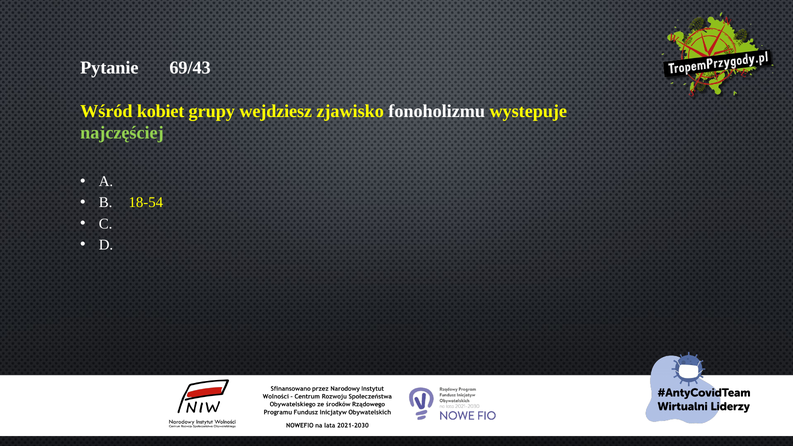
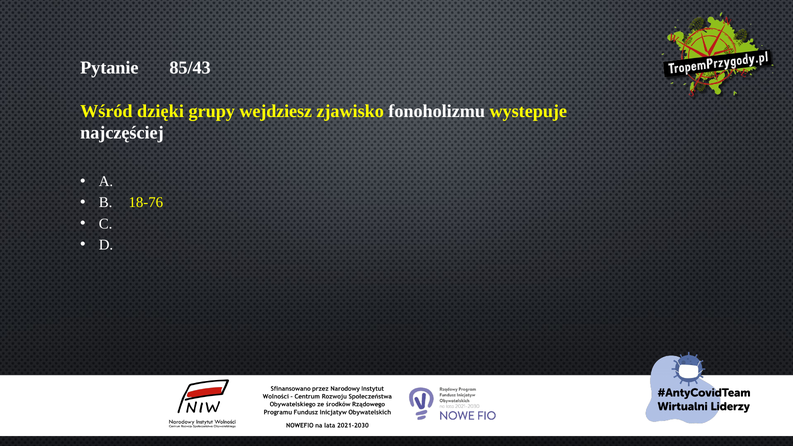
69/43: 69/43 -> 85/43
kobiet: kobiet -> dzięki
najczęściej colour: light green -> white
18-54: 18-54 -> 18-76
